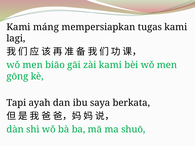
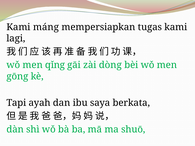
biāo: biāo -> qǐng
zài kami: kami -> dòng
